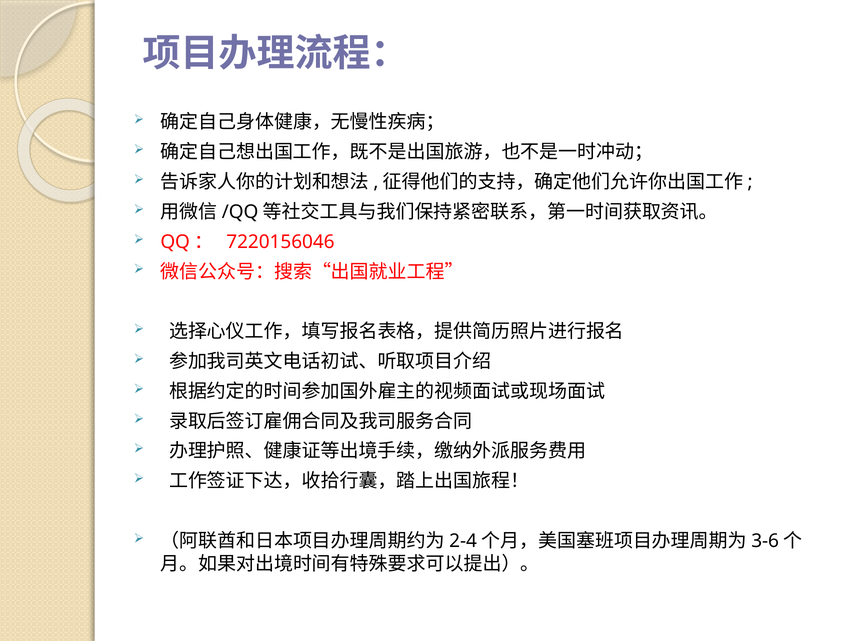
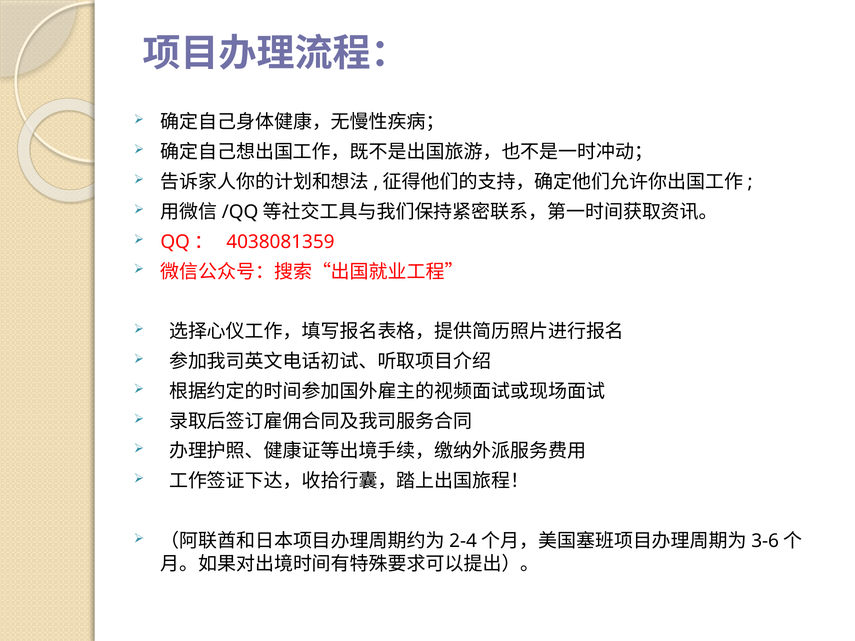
7220156046: 7220156046 -> 4038081359
